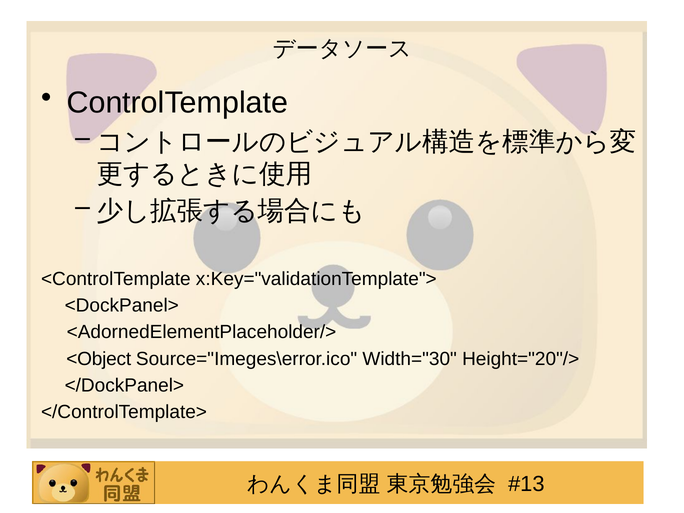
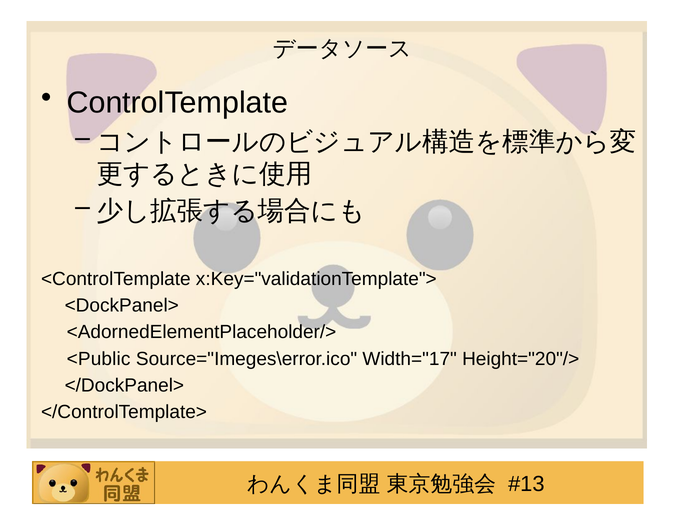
<Object: <Object -> <Public
Width="30: Width="30 -> Width="17
